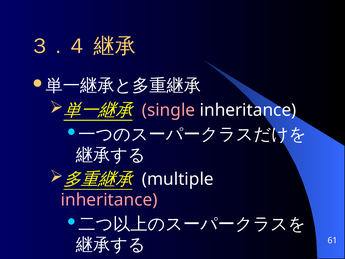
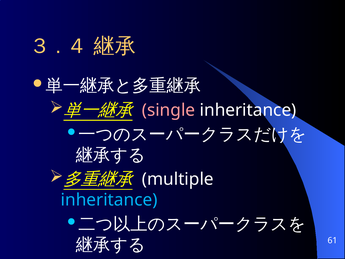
inheritance at (109, 200) colour: pink -> light blue
